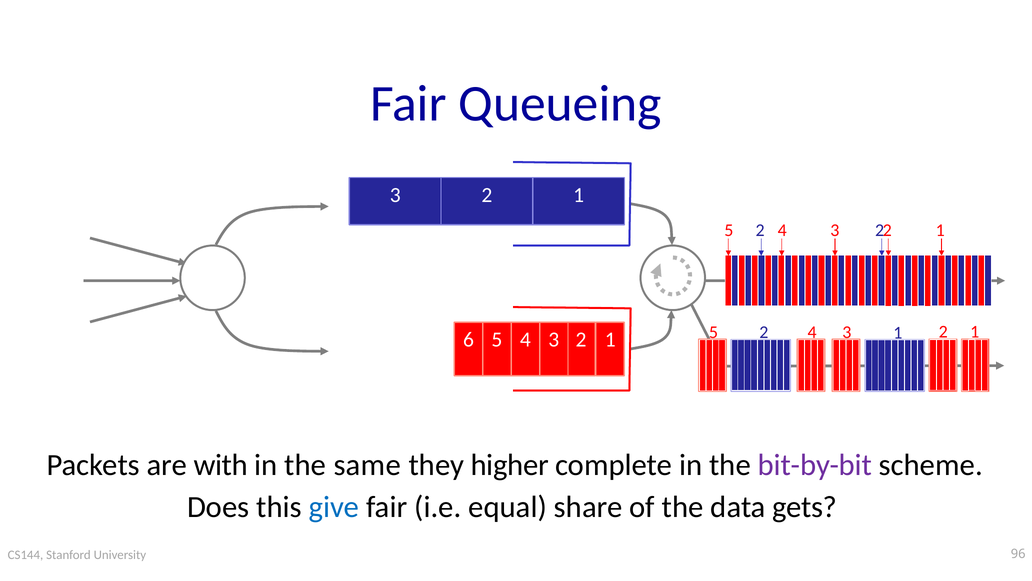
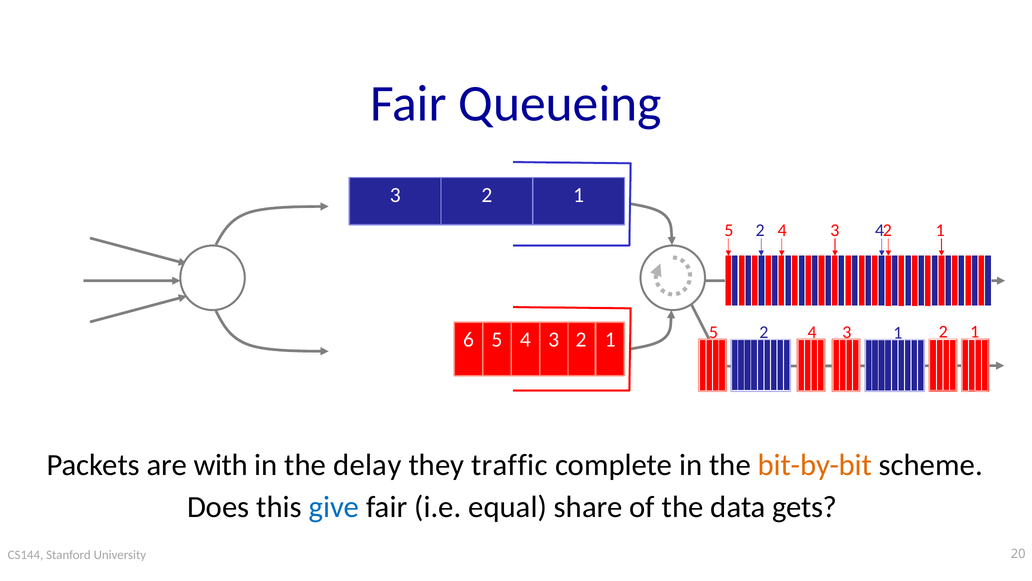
5 2: 2 -> 4
same: same -> delay
higher: higher -> traffic
bit-by-bit colour: purple -> orange
96: 96 -> 20
